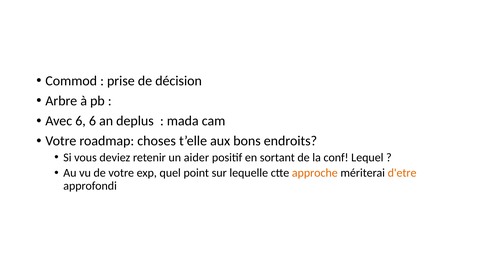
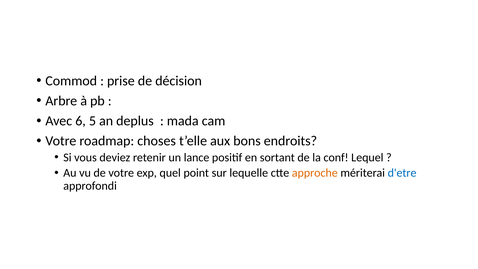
6 6: 6 -> 5
aider: aider -> lance
d'etre colour: orange -> blue
